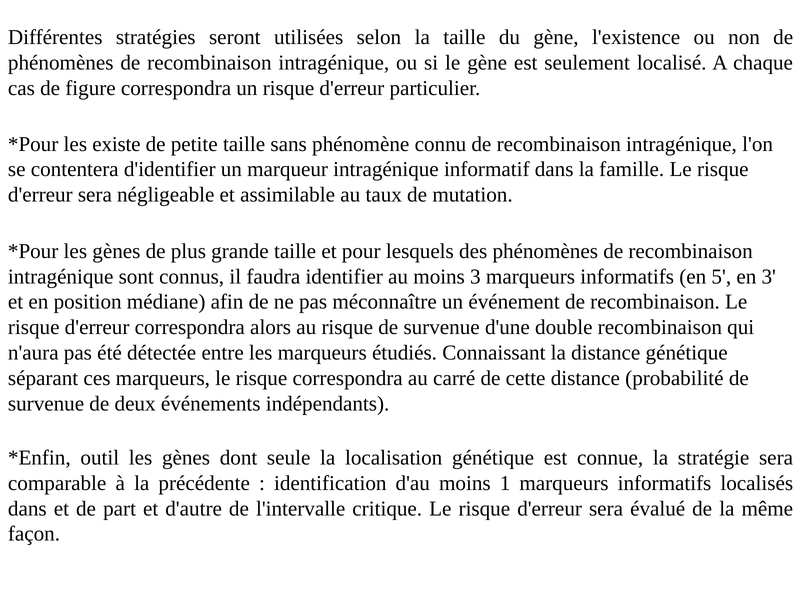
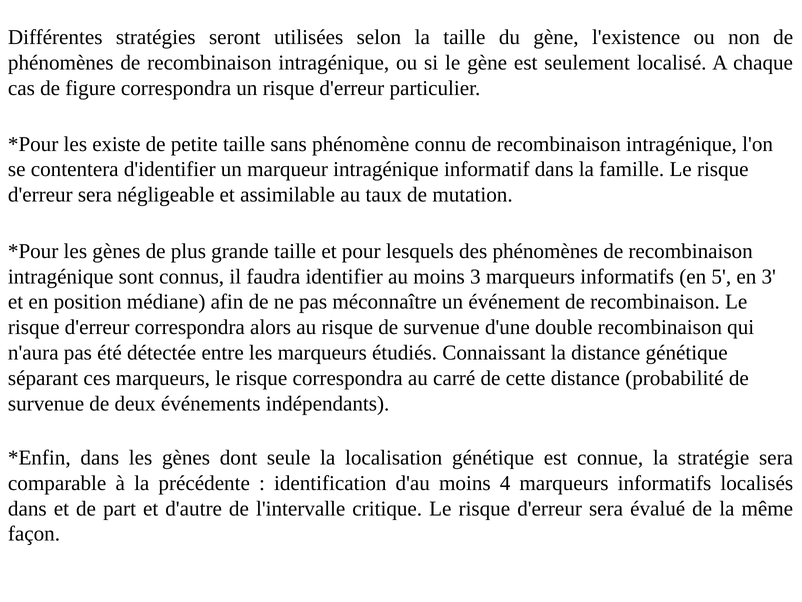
outil at (100, 457): outil -> dans
1: 1 -> 4
